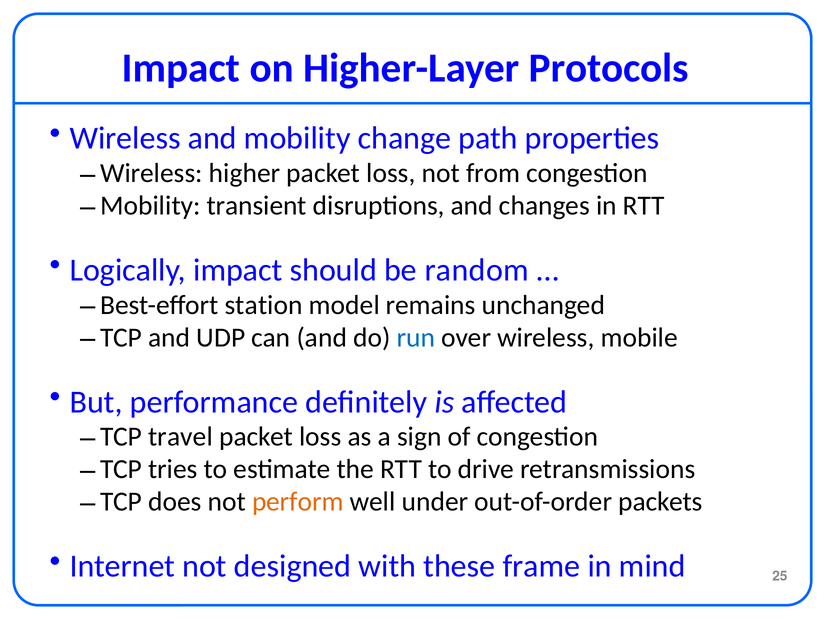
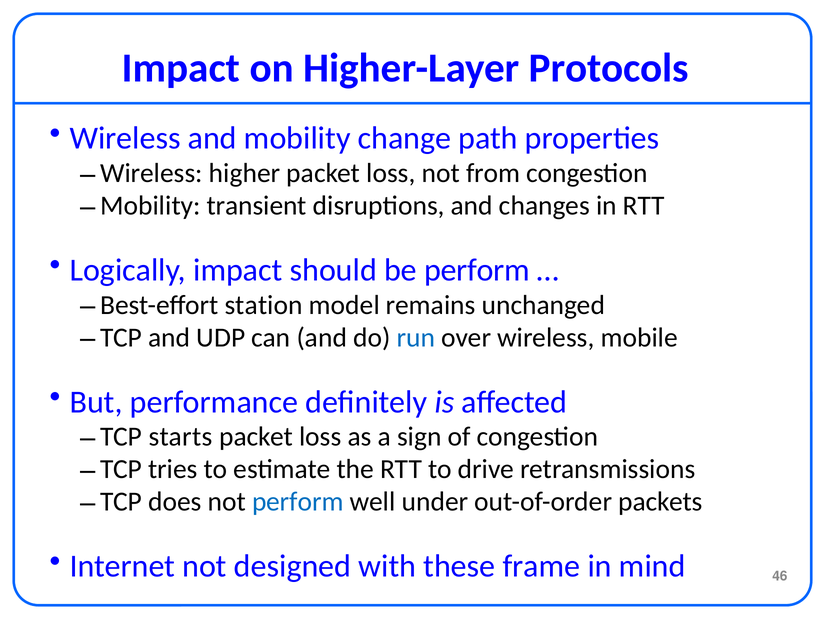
be random: random -> perform
travel: travel -> starts
perform at (298, 502) colour: orange -> blue
25: 25 -> 46
